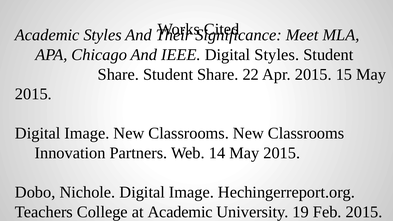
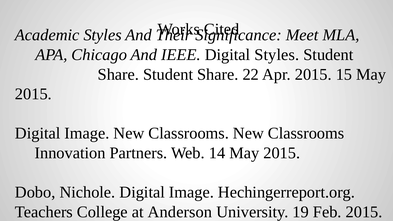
at Academic: Academic -> Anderson
